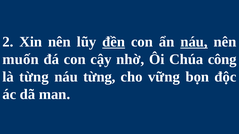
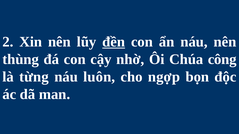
náu at (194, 42) underline: present -> none
muốn: muốn -> thùng
náu từng: từng -> luôn
vững: vững -> ngợp
